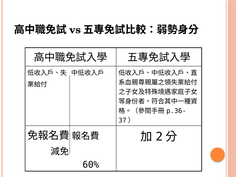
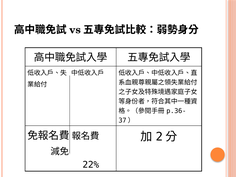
60%: 60% -> 22%
